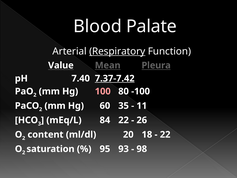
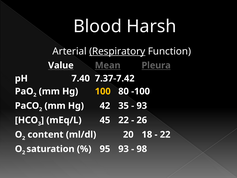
Palate: Palate -> Harsh
7.37-7.42 underline: present -> none
100 colour: pink -> yellow
60: 60 -> 42
11 at (142, 106): 11 -> 93
84: 84 -> 45
